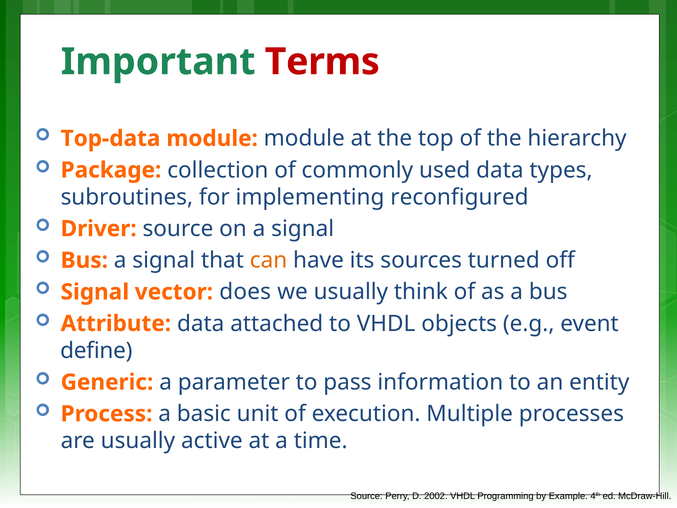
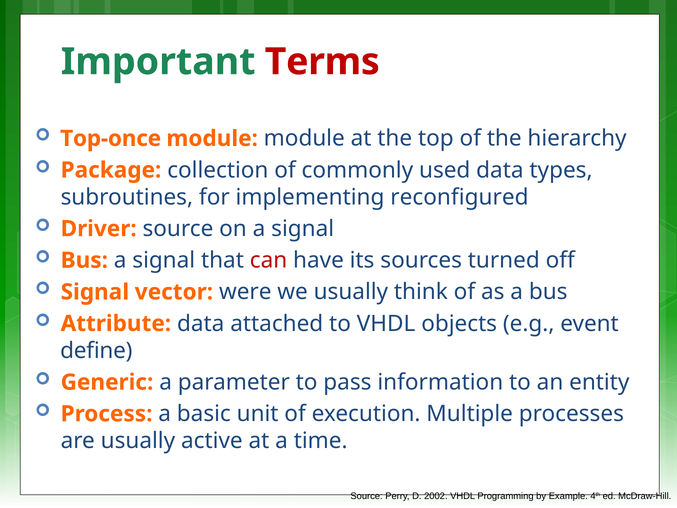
Top-data: Top-data -> Top-once
can colour: orange -> red
does: does -> were
